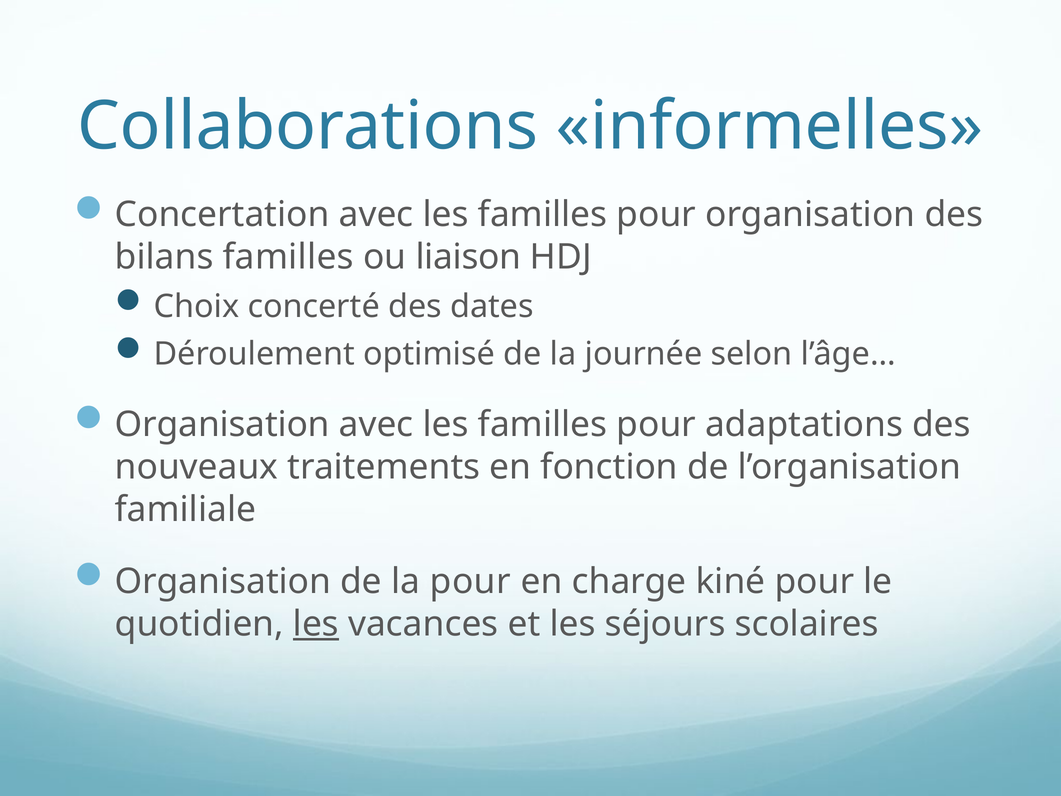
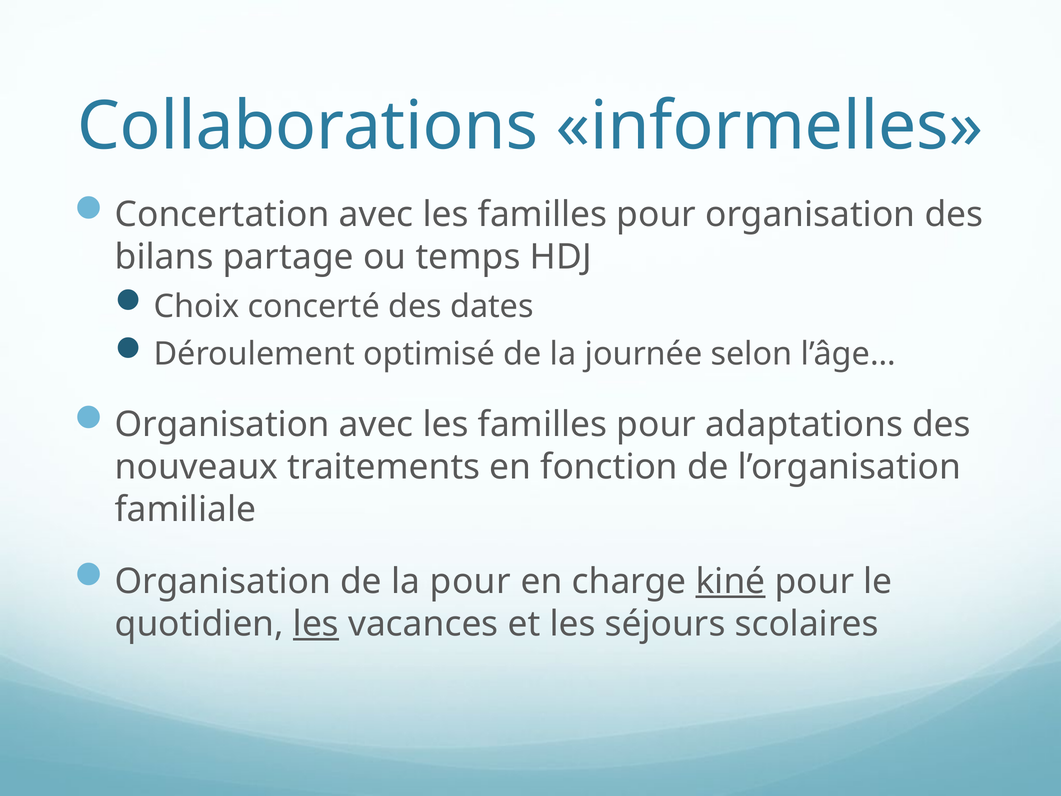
bilans familles: familles -> partage
liaison: liaison -> temps
kiné underline: none -> present
